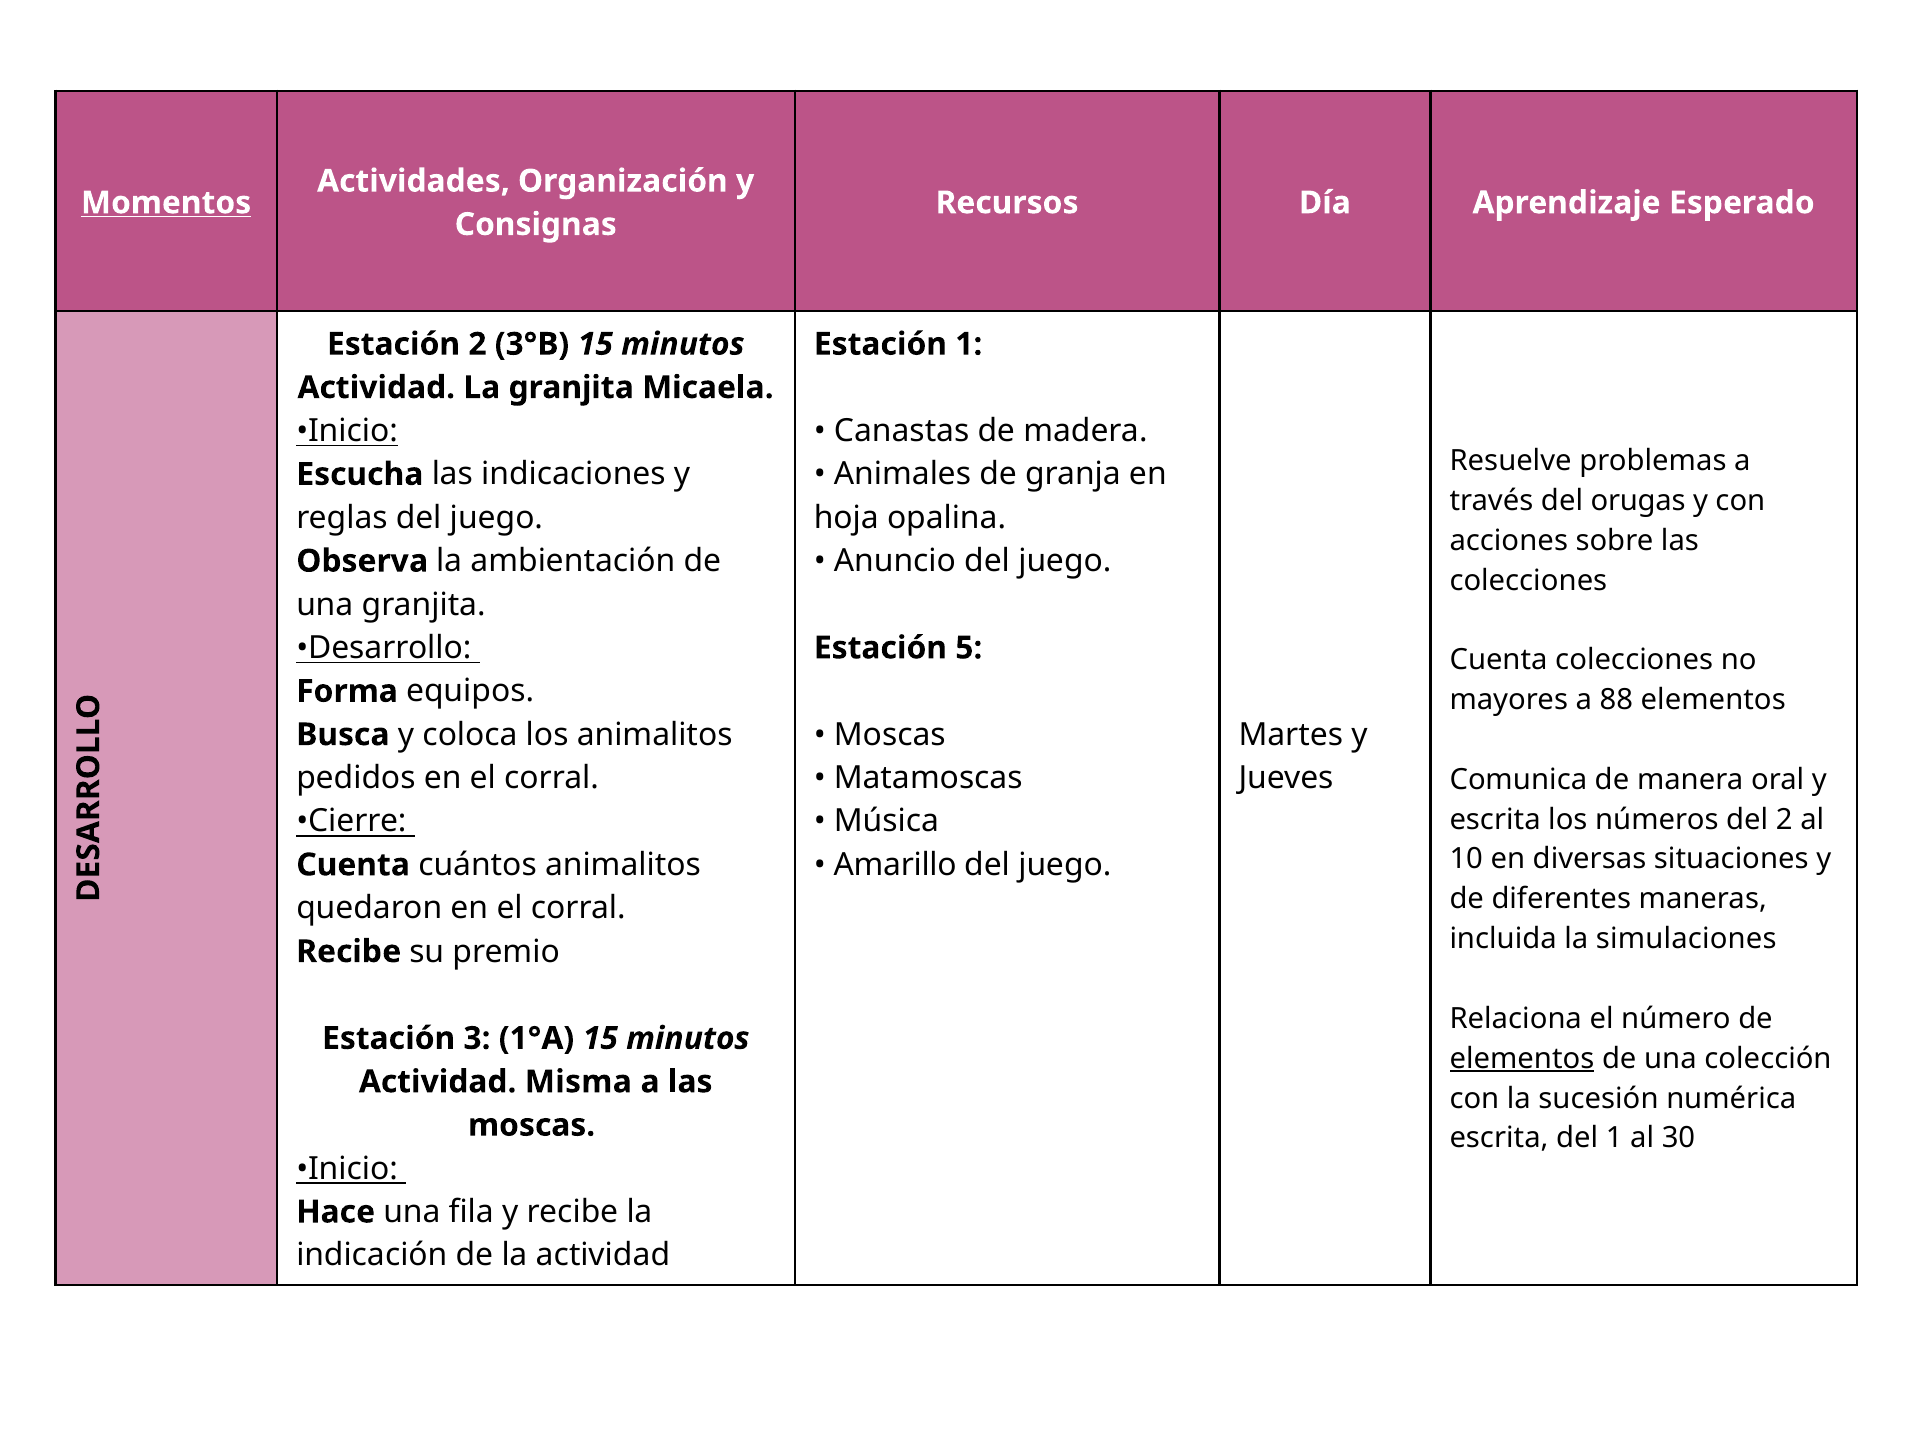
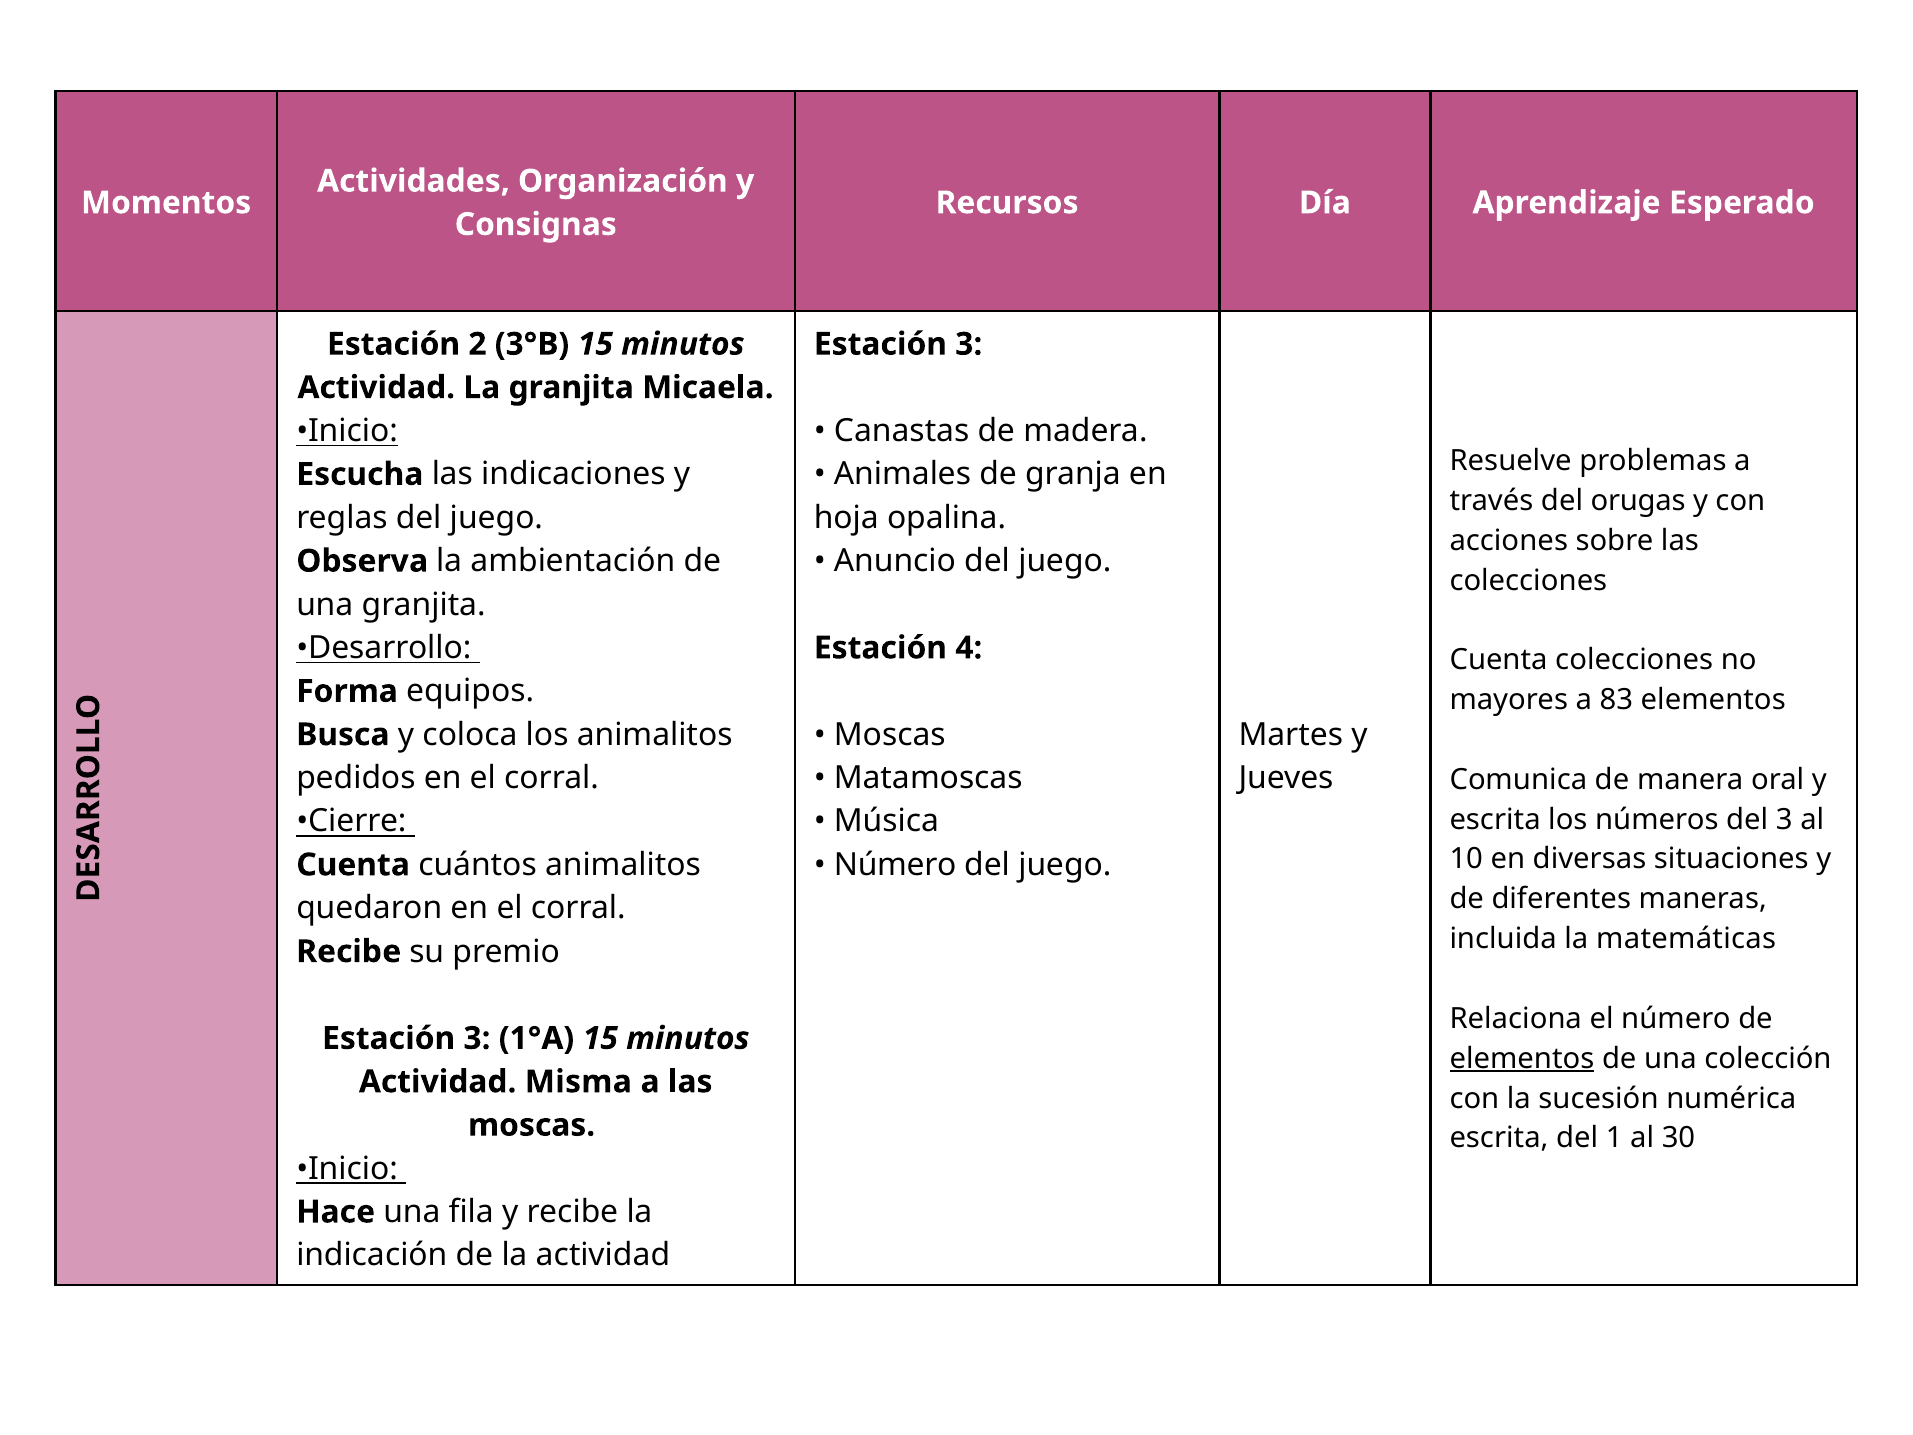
Momentos underline: present -> none
1 at (969, 344): 1 -> 3
5: 5 -> 4
88: 88 -> 83
del 2: 2 -> 3
Amarillo at (895, 865): Amarillo -> Número
simulaciones: simulaciones -> matemáticas
